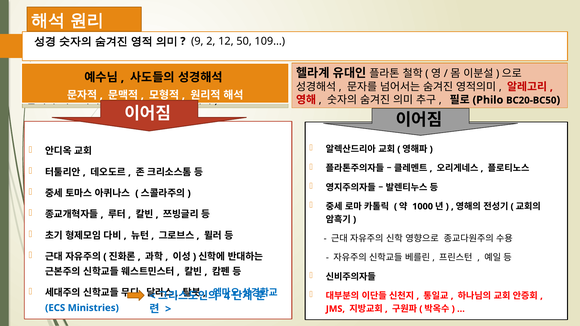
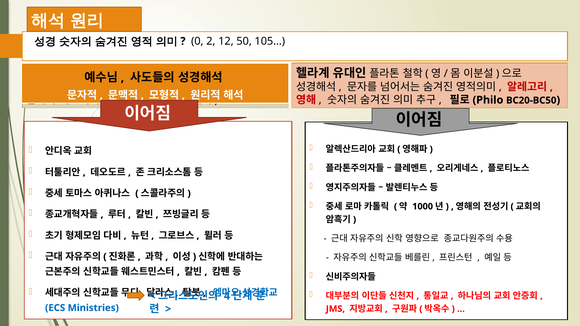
9: 9 -> 0
109…: 109… -> 105…
